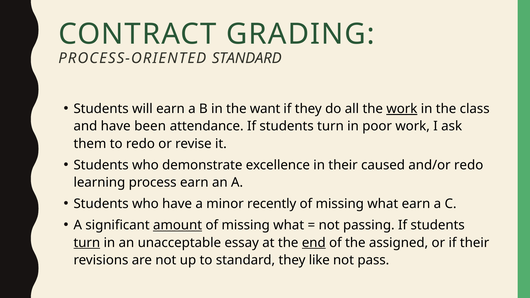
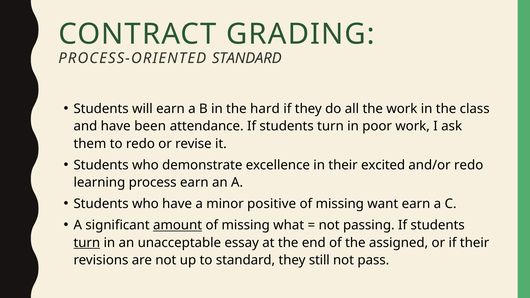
want: want -> hard
work at (402, 109) underline: present -> none
caused: caused -> excited
recently: recently -> positive
what at (383, 204): what -> want
end underline: present -> none
like: like -> still
